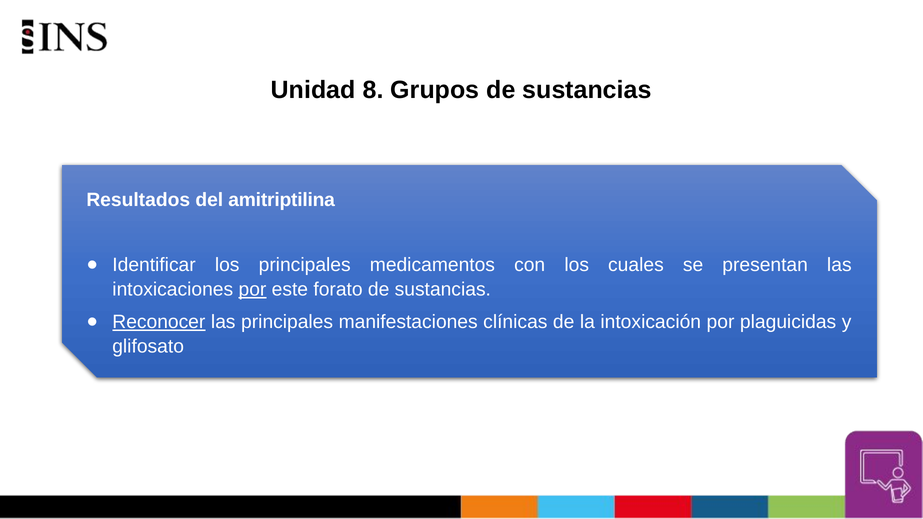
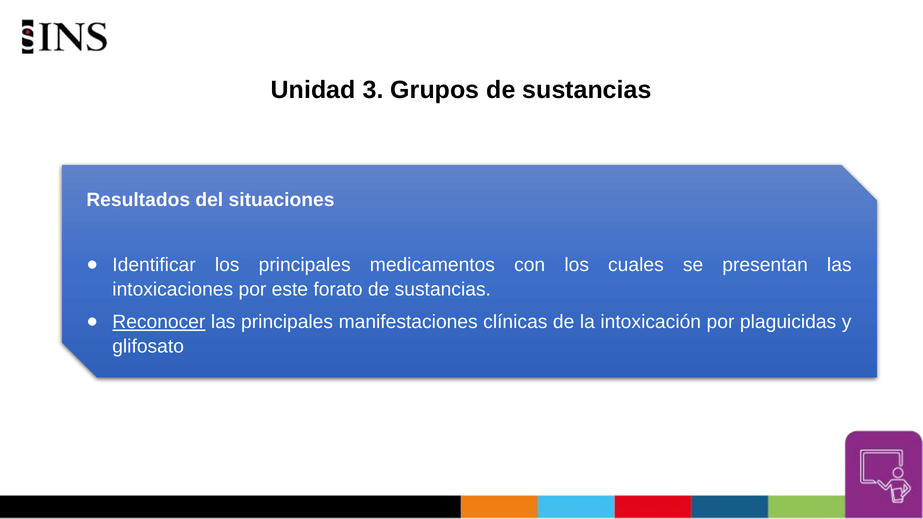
8: 8 -> 3
amitriptilina: amitriptilina -> situaciones
por at (252, 290) underline: present -> none
